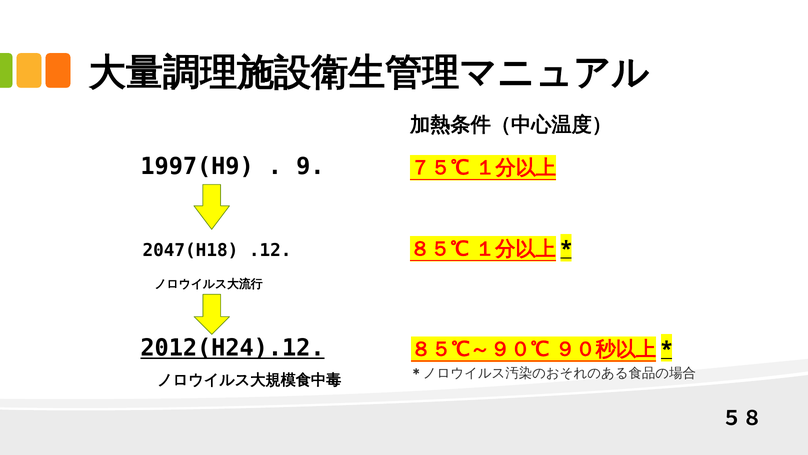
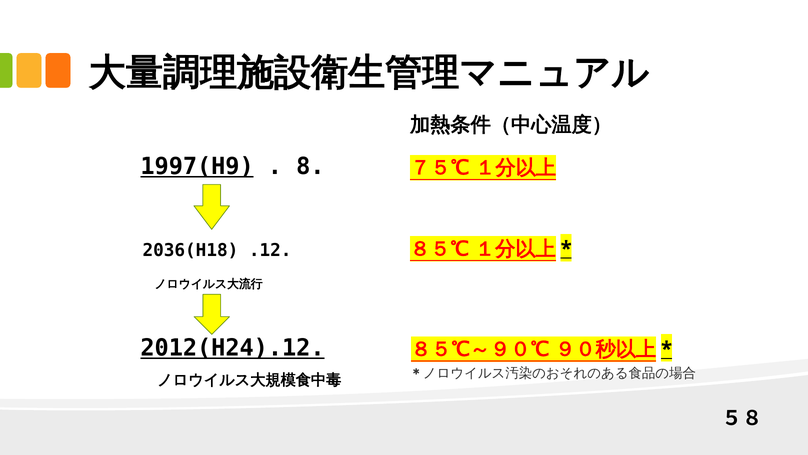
1997(H9 underline: none -> present
9: 9 -> 8
2047(H18: 2047(H18 -> 2036(H18
